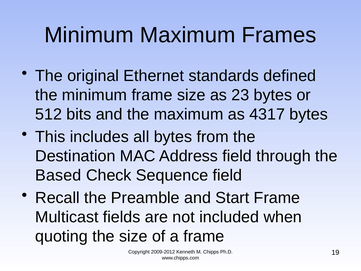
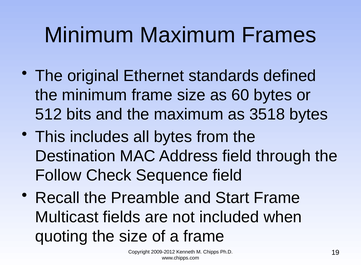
23: 23 -> 60
4317: 4317 -> 3518
Based: Based -> Follow
